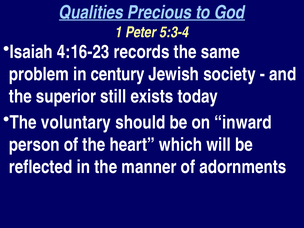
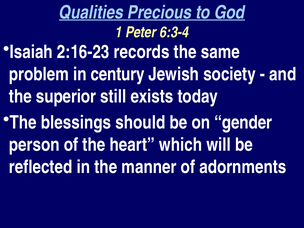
5:3-4: 5:3-4 -> 6:3-4
4:16-23: 4:16-23 -> 2:16-23
voluntary: voluntary -> blessings
inward: inward -> gender
